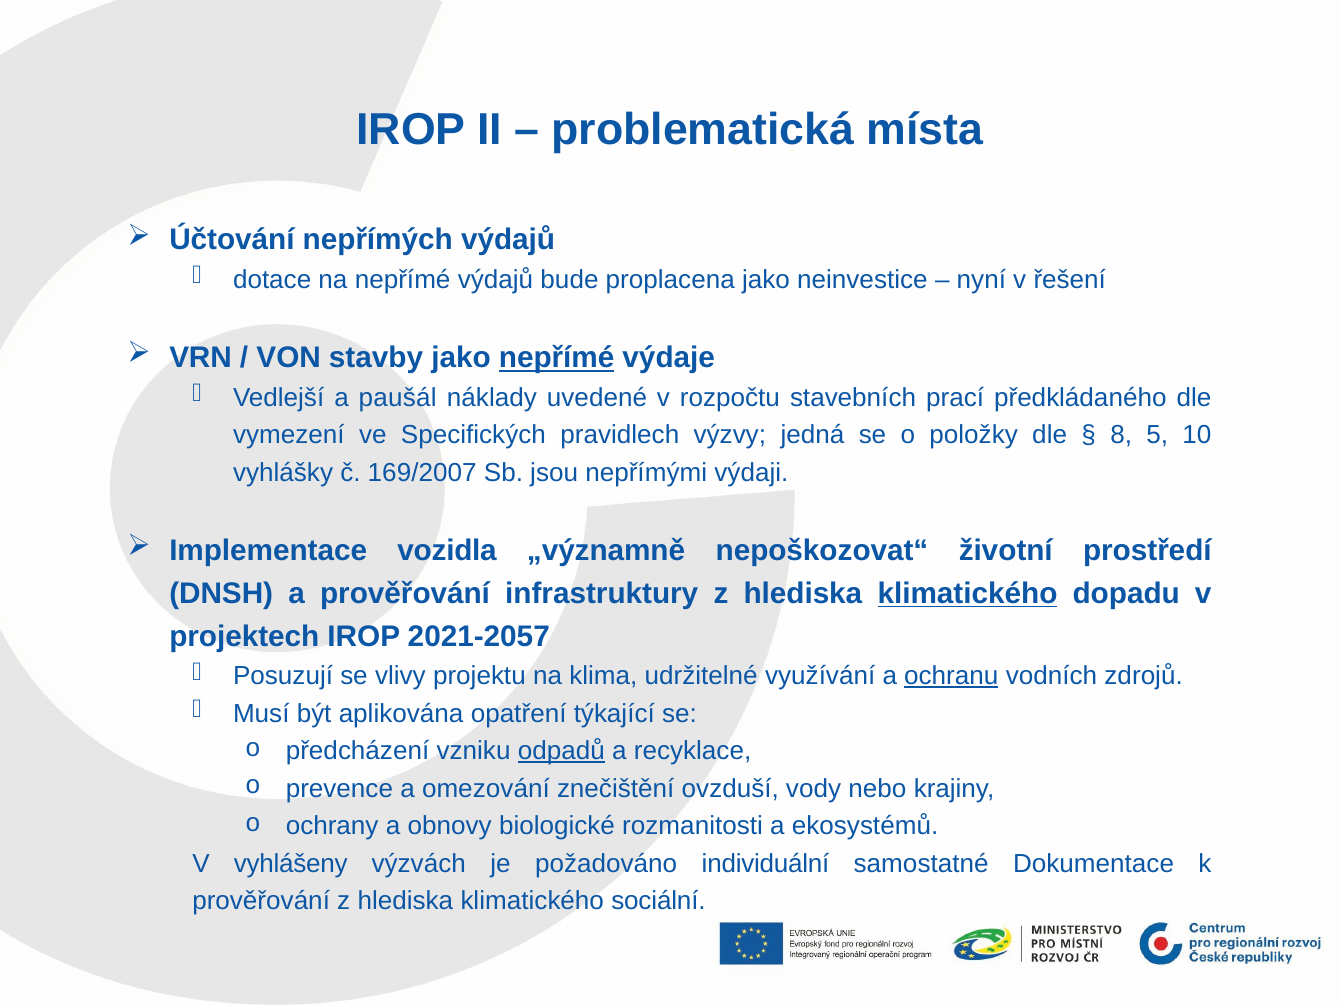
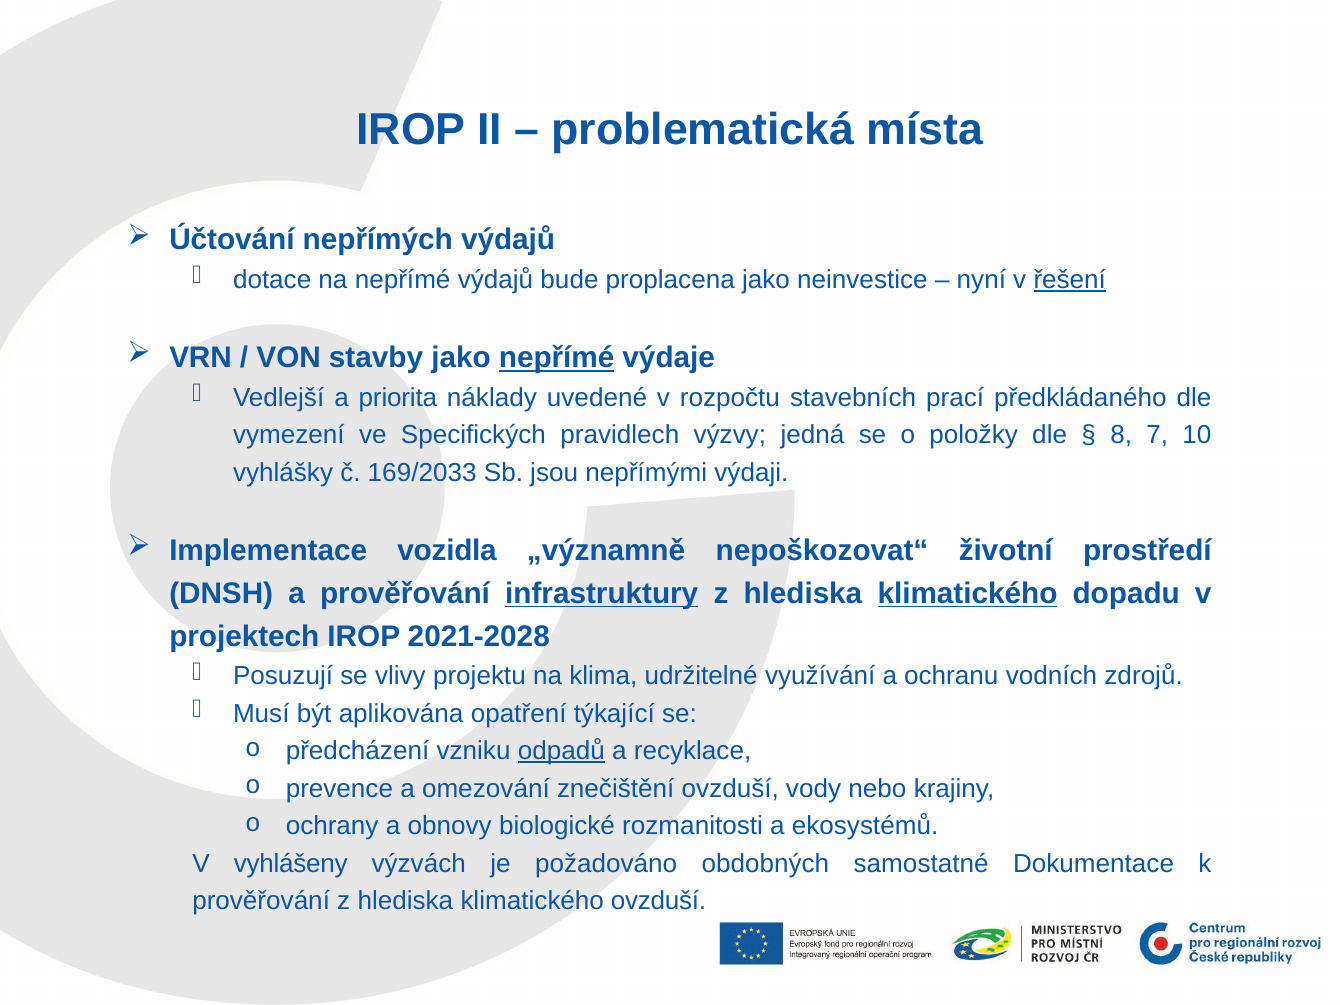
řešení underline: none -> present
paušál: paušál -> priorita
5: 5 -> 7
169/2007: 169/2007 -> 169/2033
infrastruktury underline: none -> present
2021-2057: 2021-2057 -> 2021-2028
ochranu underline: present -> none
individuální: individuální -> obdobných
klimatického sociální: sociální -> ovzduší
